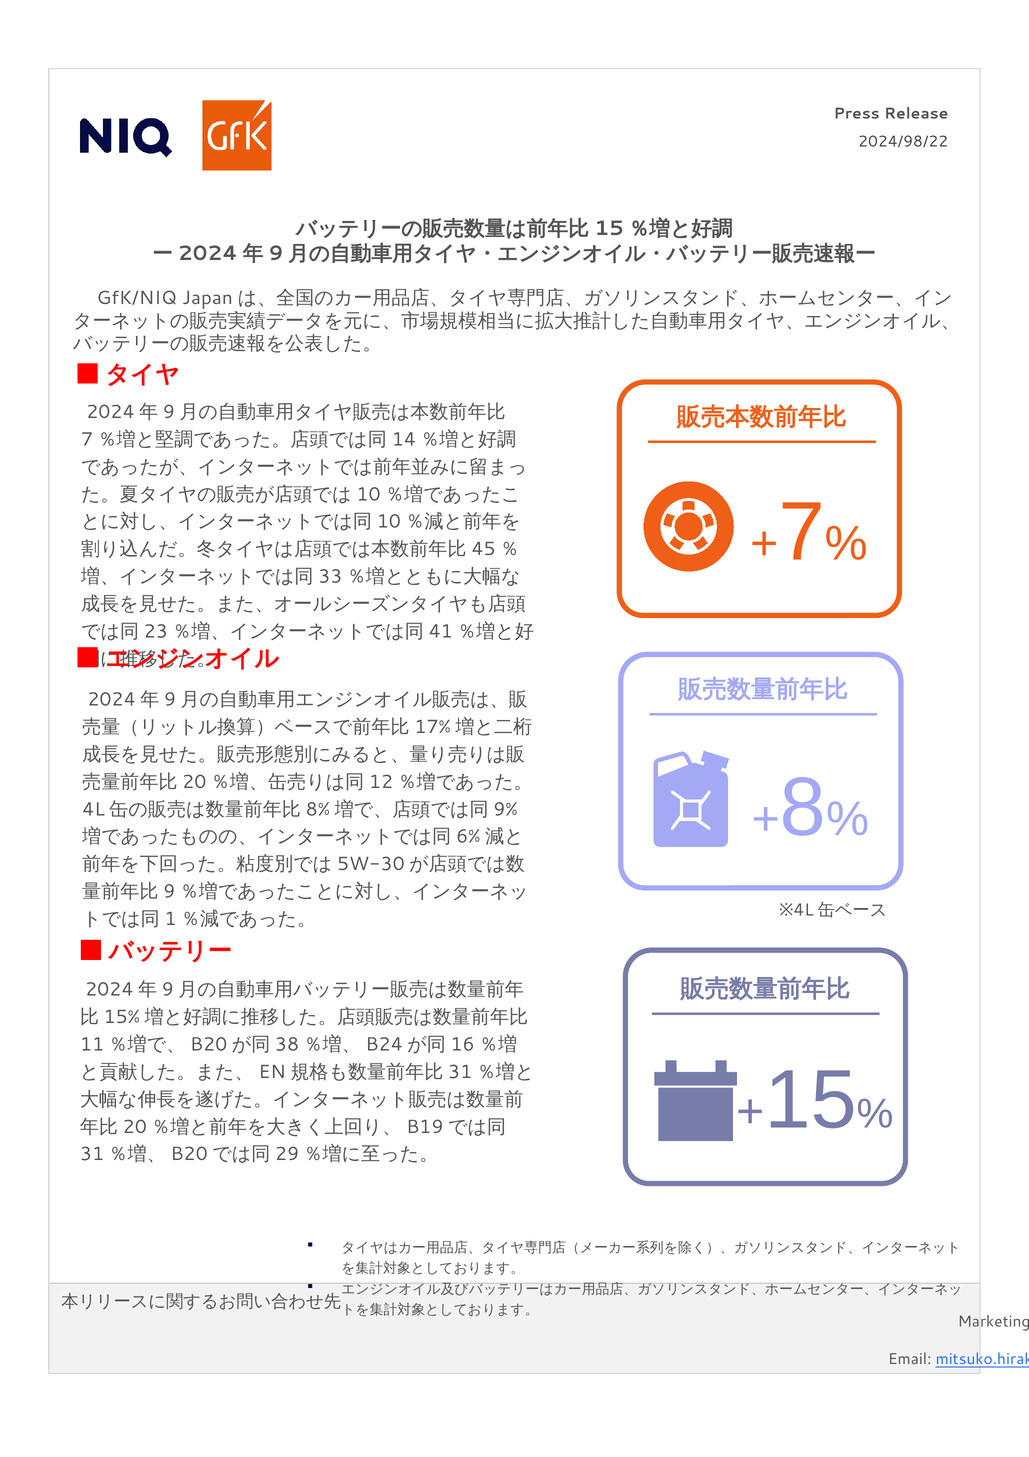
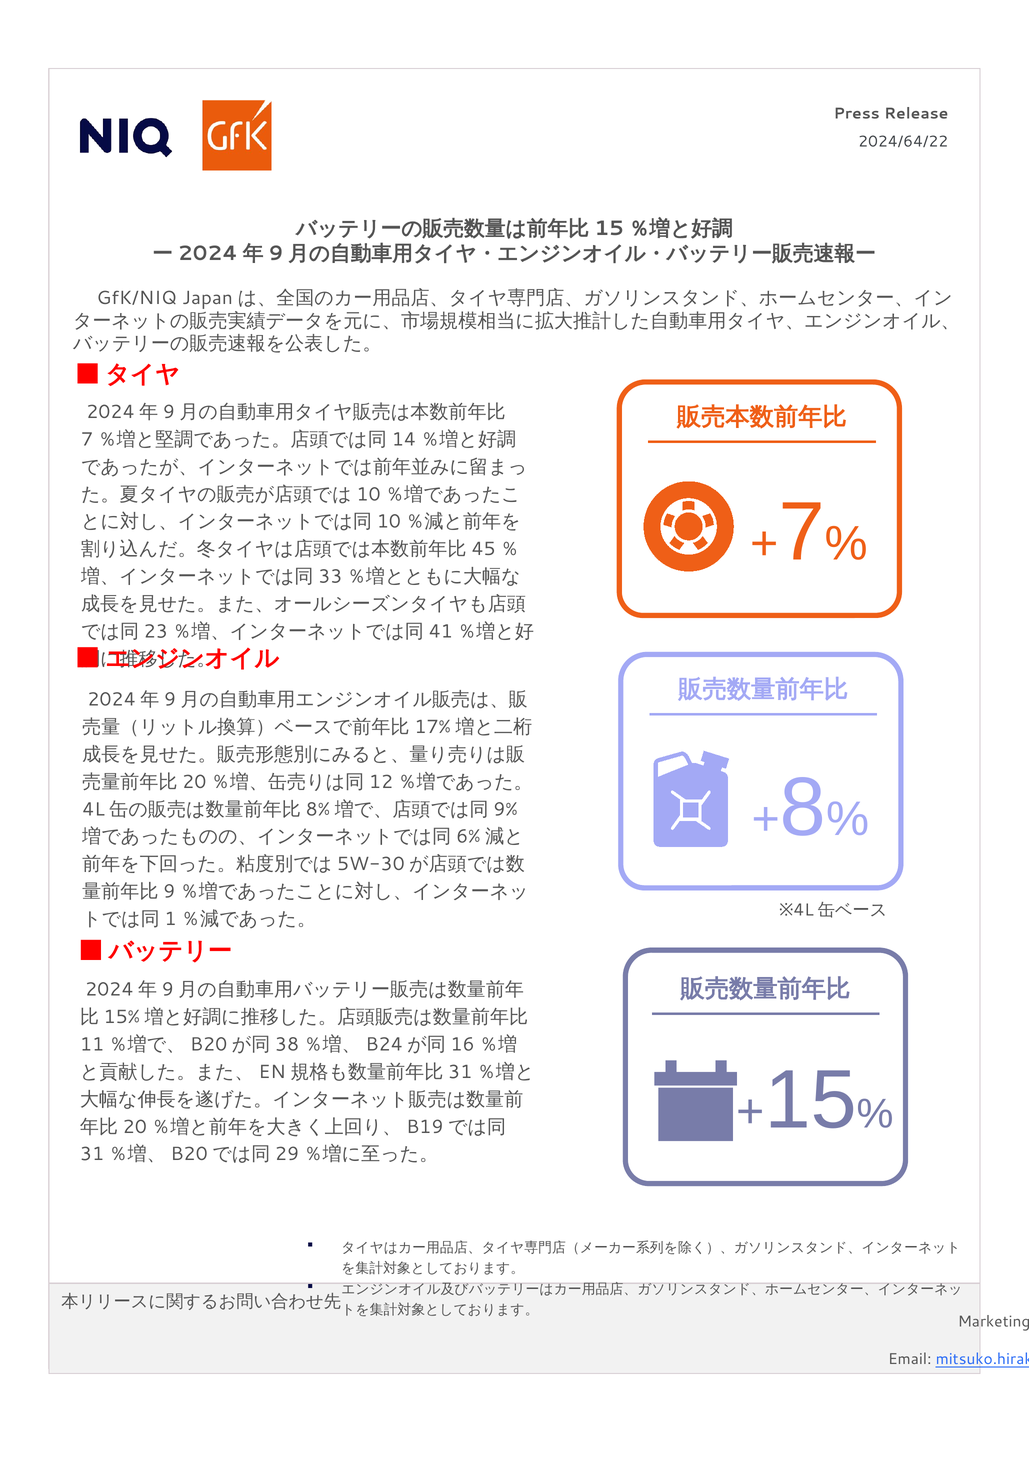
2024/98/22: 2024/98/22 -> 2024/64/22
